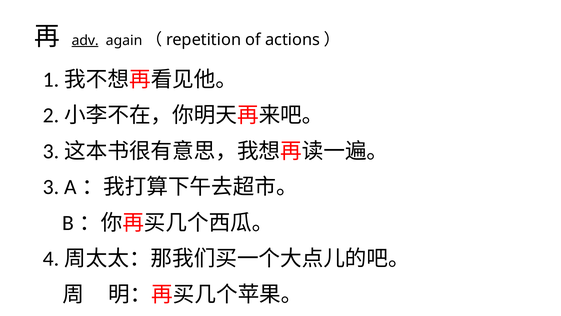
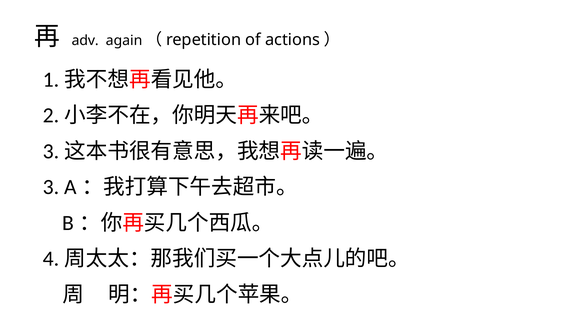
adv underline: present -> none
